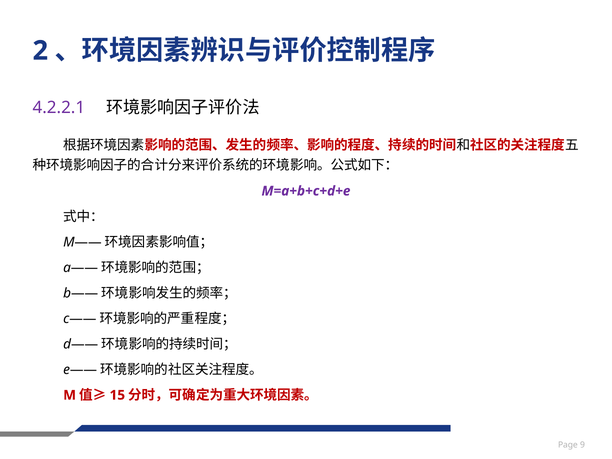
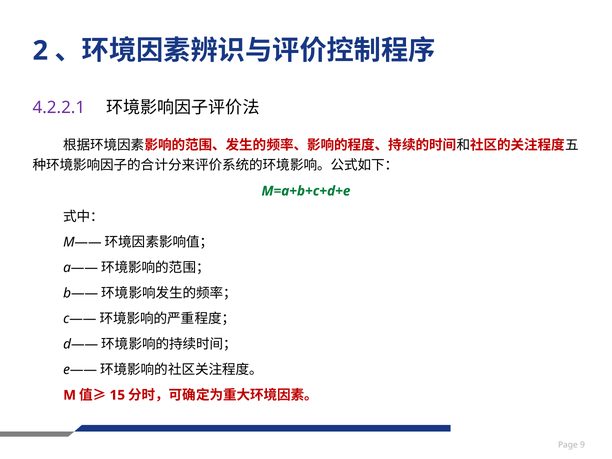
M=a+b+c+d+e colour: purple -> green
